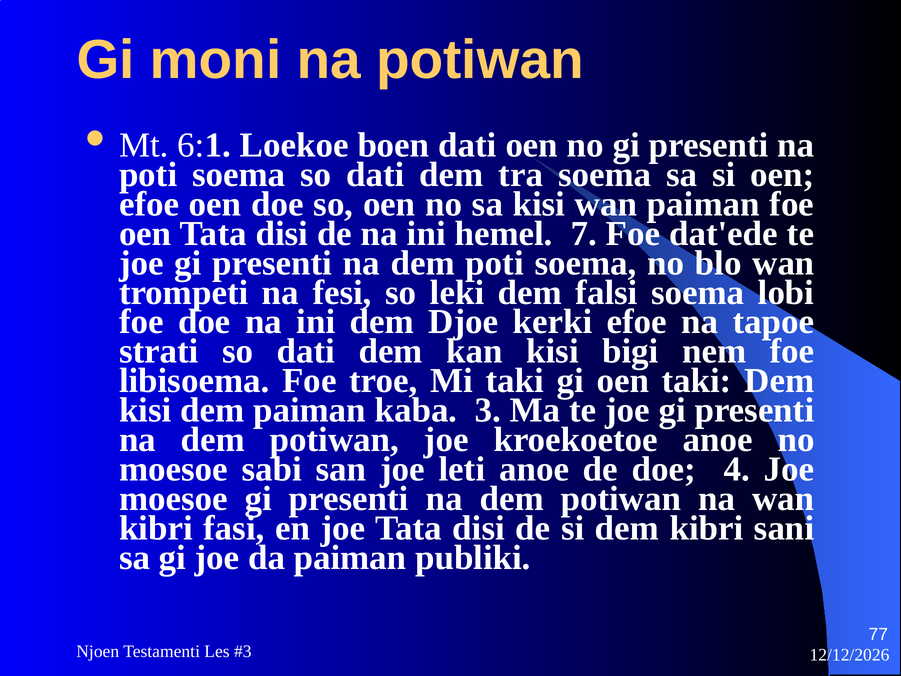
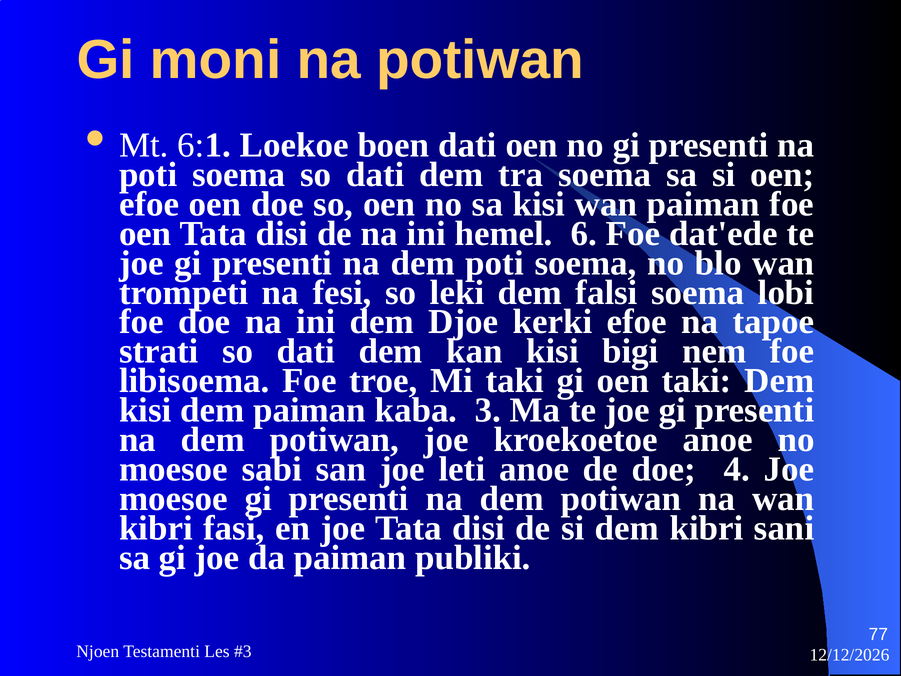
7: 7 -> 6
